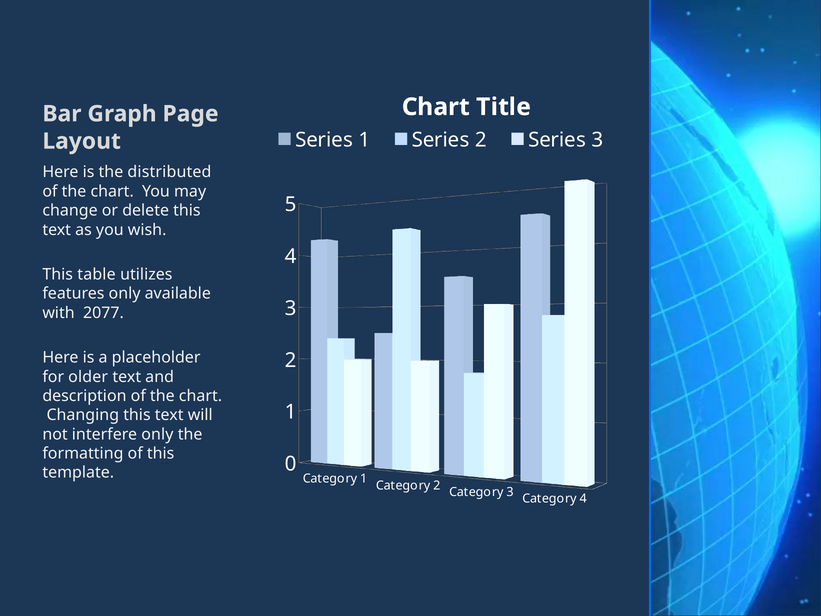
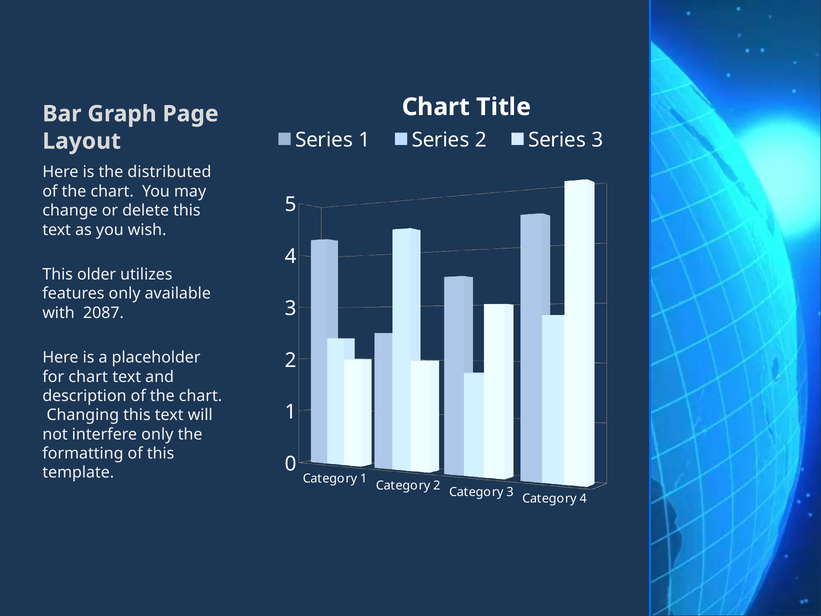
table: table -> older
2077: 2077 -> 2087
for older: older -> chart
